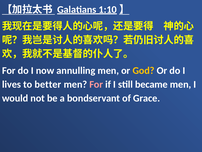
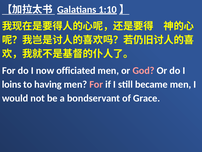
annulling: annulling -> officiated
God colour: yellow -> pink
lives: lives -> loins
better: better -> having
